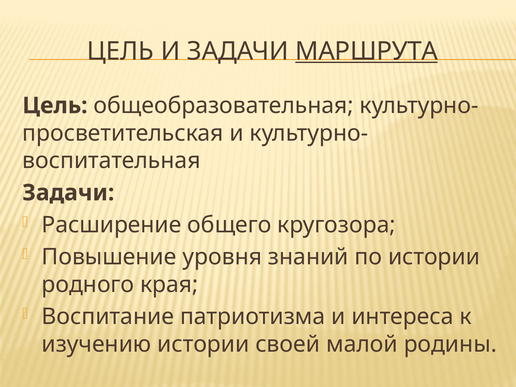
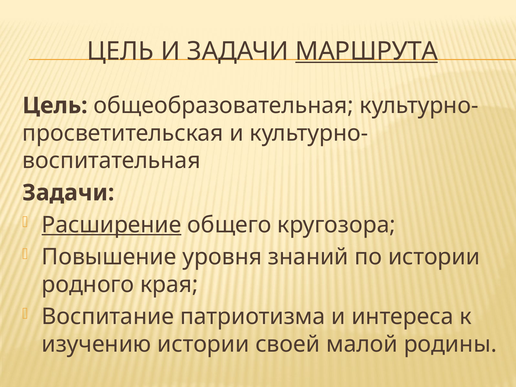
Расширение underline: none -> present
